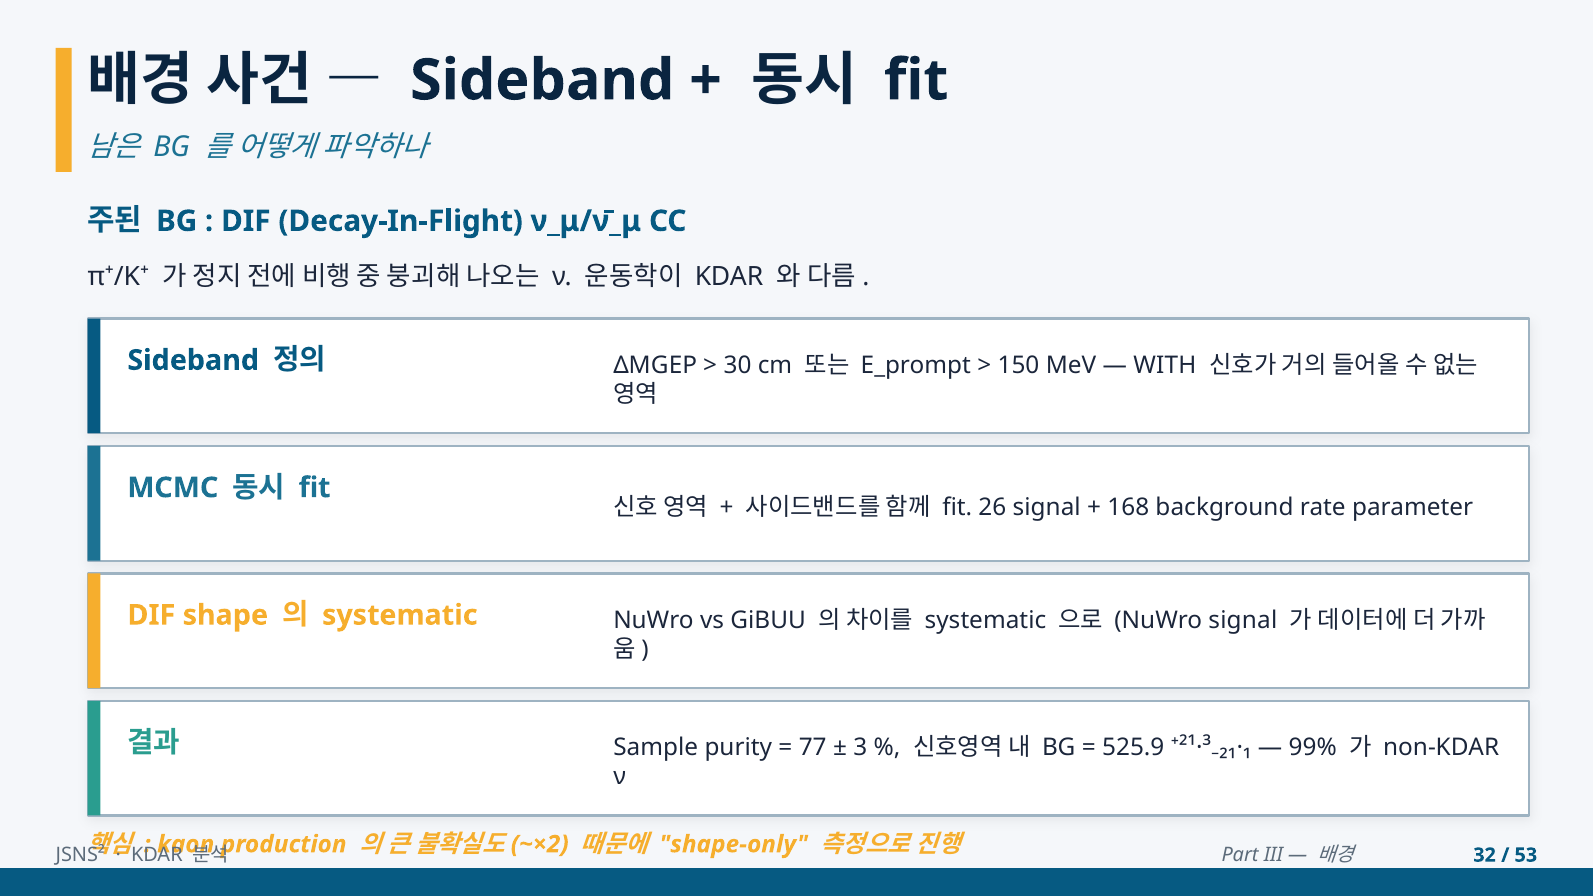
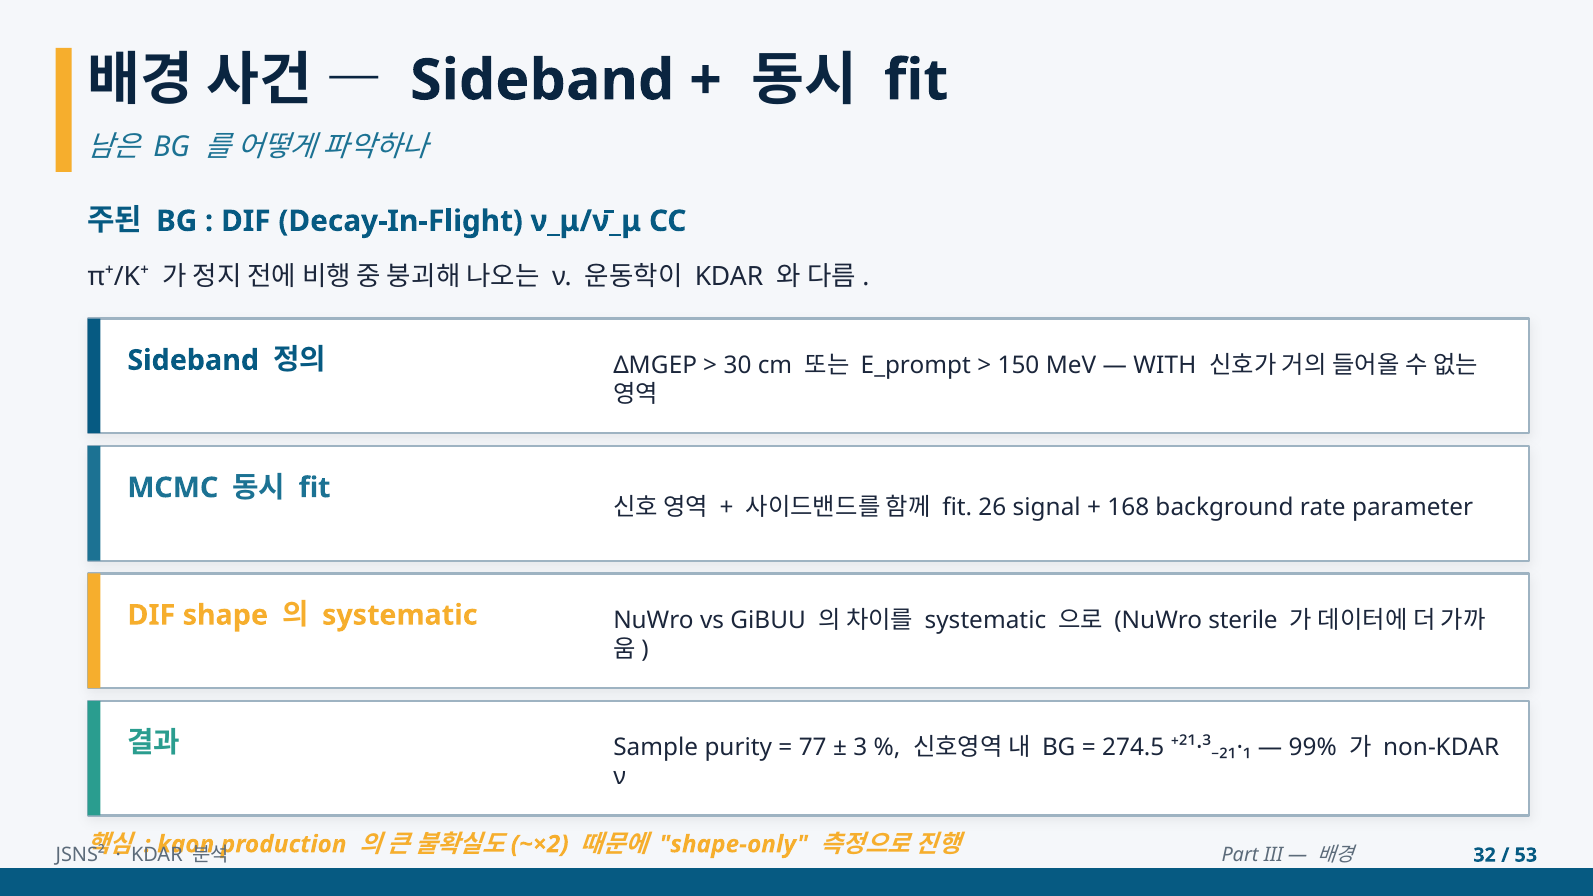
NuWro signal: signal -> sterile
525.9: 525.9 -> 274.5
